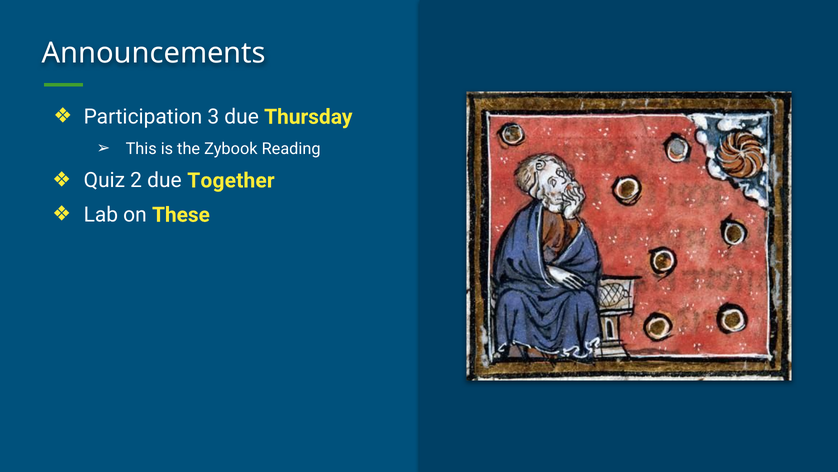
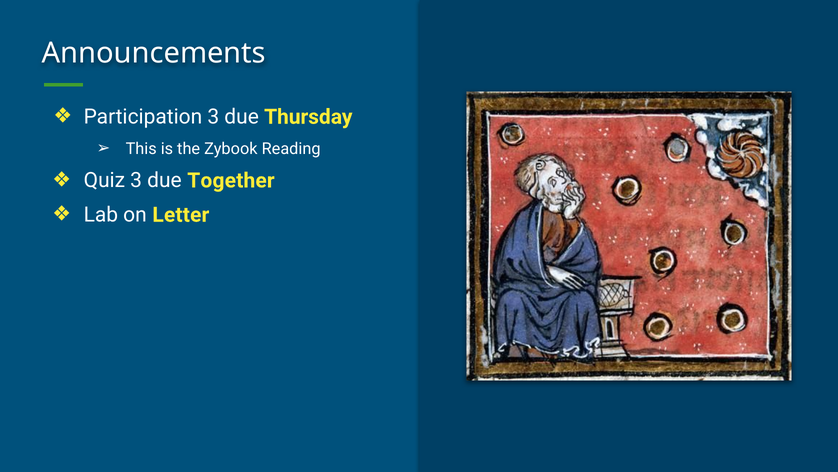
Quiz 2: 2 -> 3
These: These -> Letter
